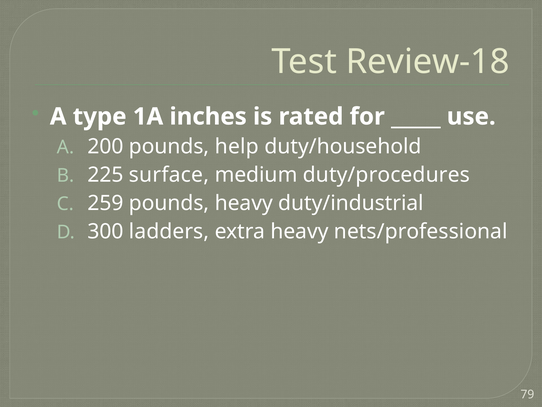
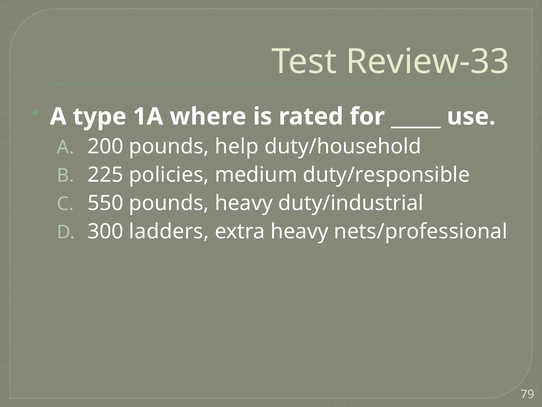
Review-18: Review-18 -> Review-33
inches: inches -> where
surface: surface -> policies
duty/procedures: duty/procedures -> duty/responsible
259: 259 -> 550
